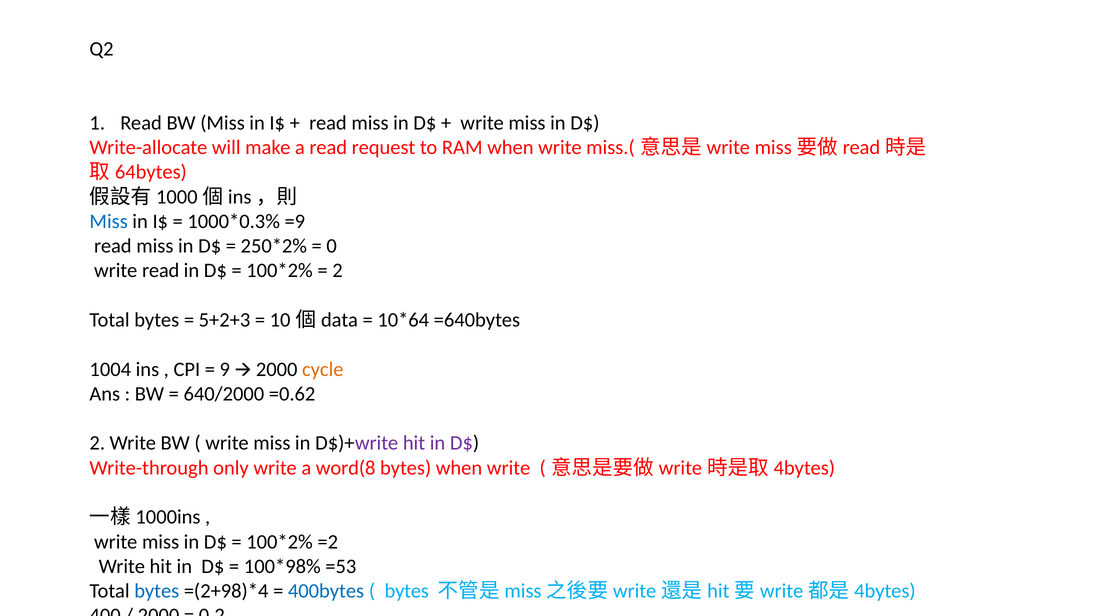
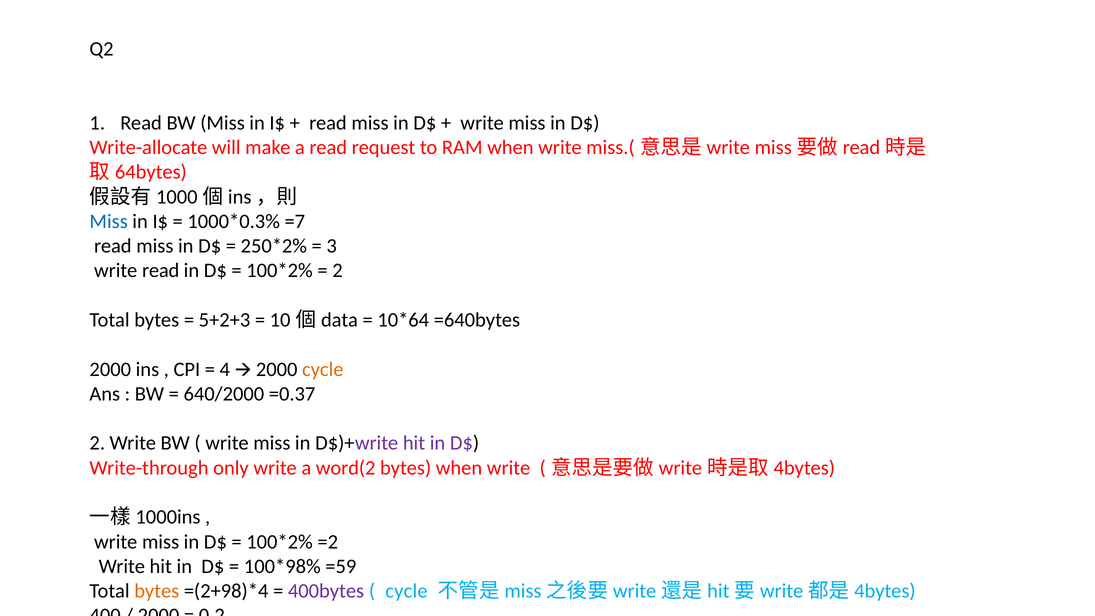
=9: =9 -> =7
0: 0 -> 3
1004 at (110, 369): 1004 -> 2000
9: 9 -> 4
=0.62: =0.62 -> =0.37
word(8: word(8 -> word(2
=53: =53 -> =59
bytes at (157, 591) colour: blue -> orange
400bytes colour: blue -> purple
bytes at (407, 591): bytes -> cycle
